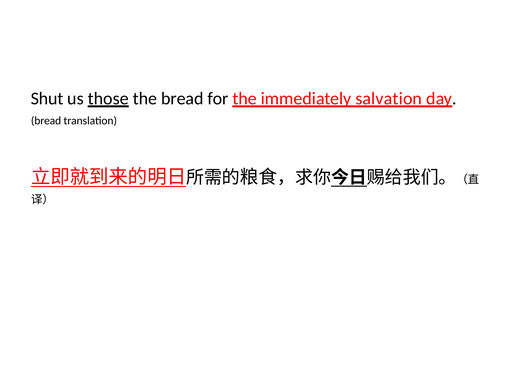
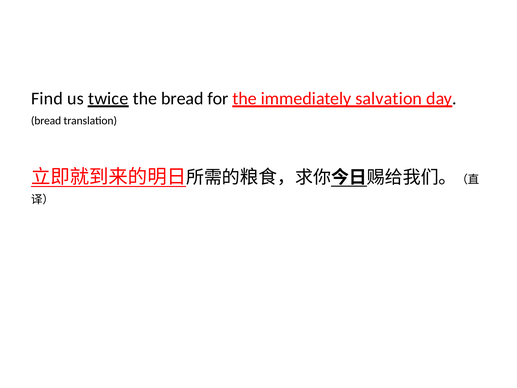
Shut: Shut -> Find
those: those -> twice
